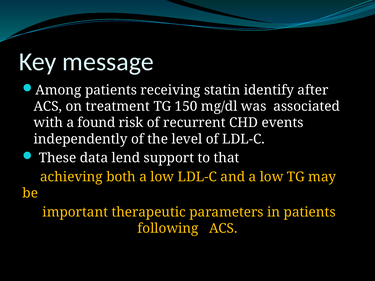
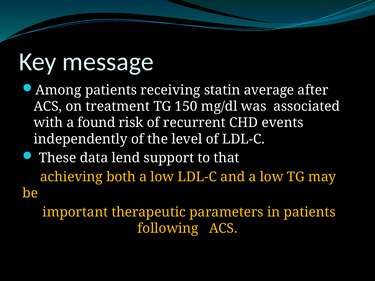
identify: identify -> average
